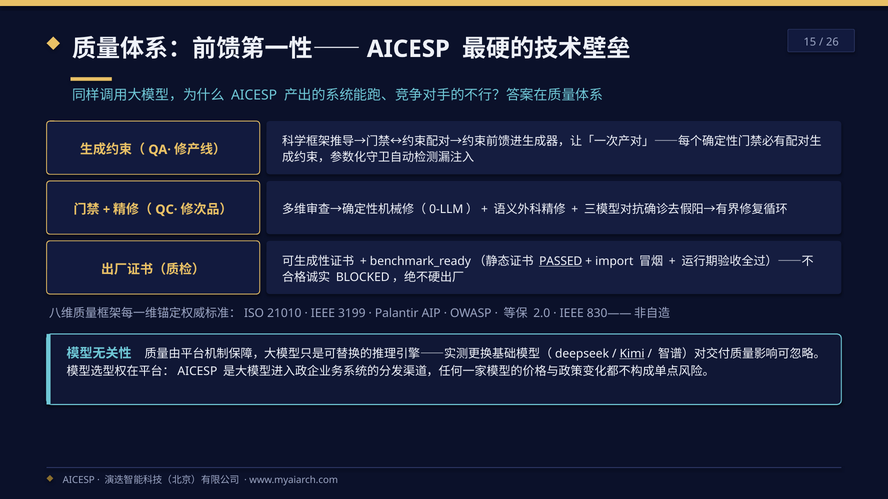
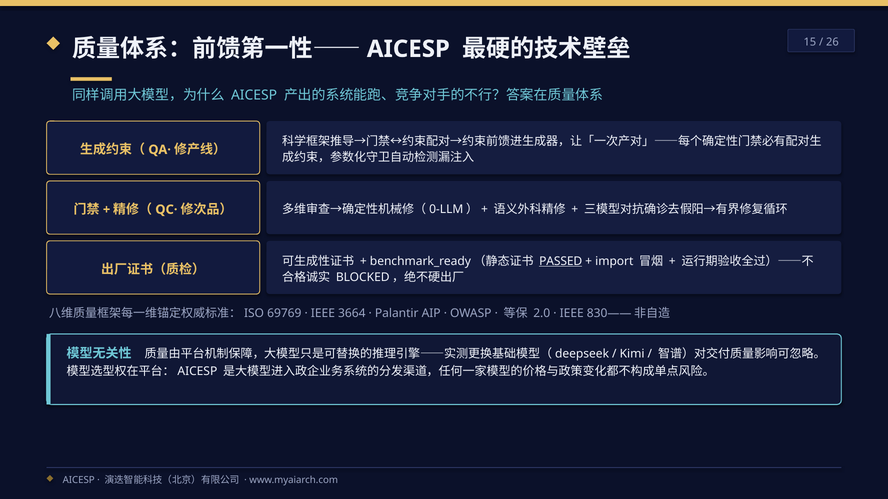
21010: 21010 -> 69769
3199: 3199 -> 3664
Kimi underline: present -> none
